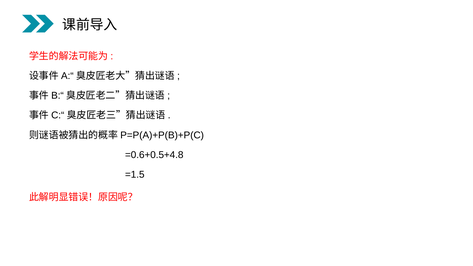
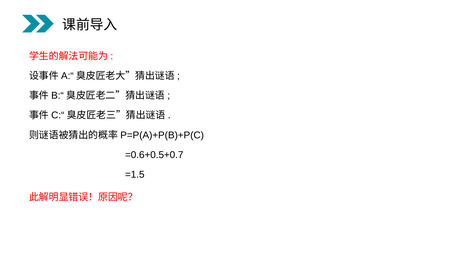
=0.6+0.5+4.8: =0.6+0.5+4.8 -> =0.6+0.5+0.7
